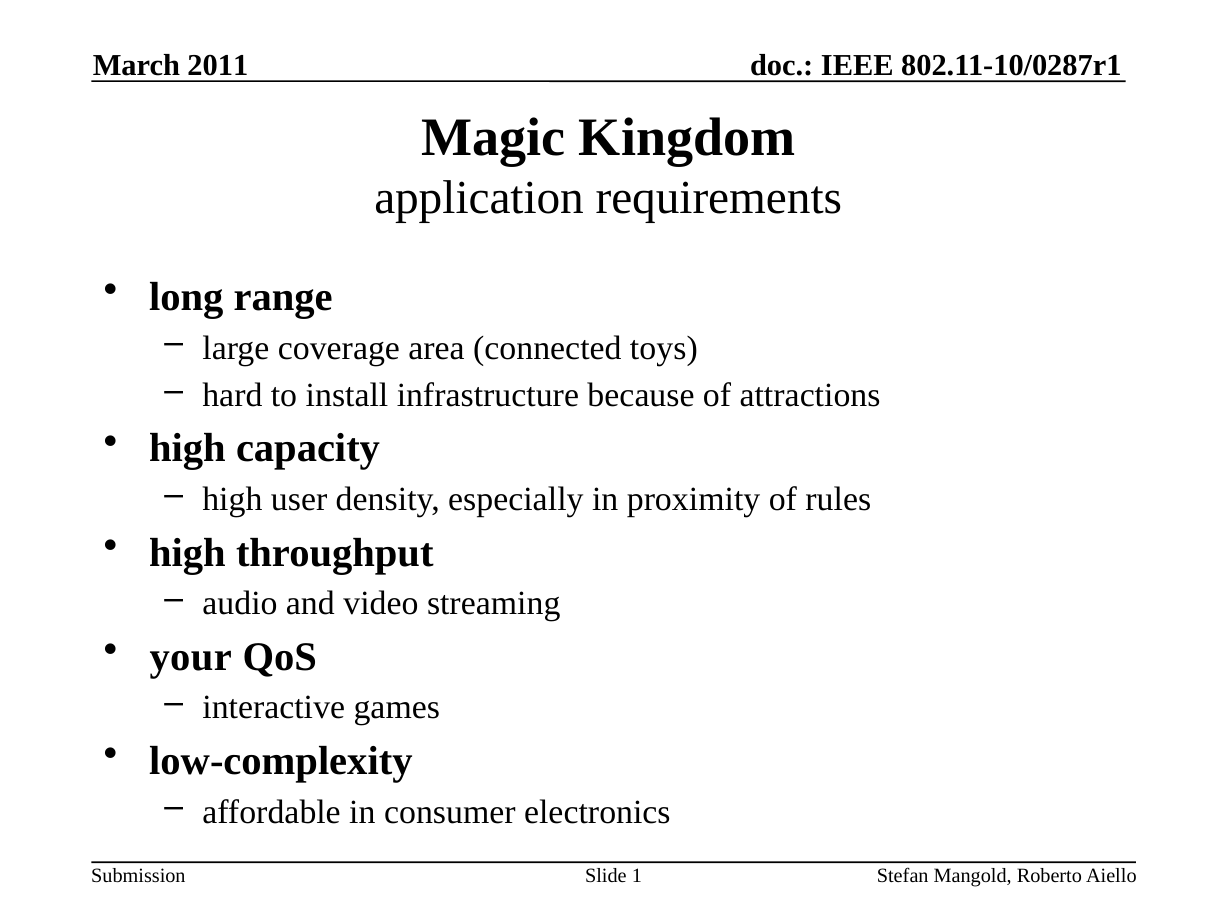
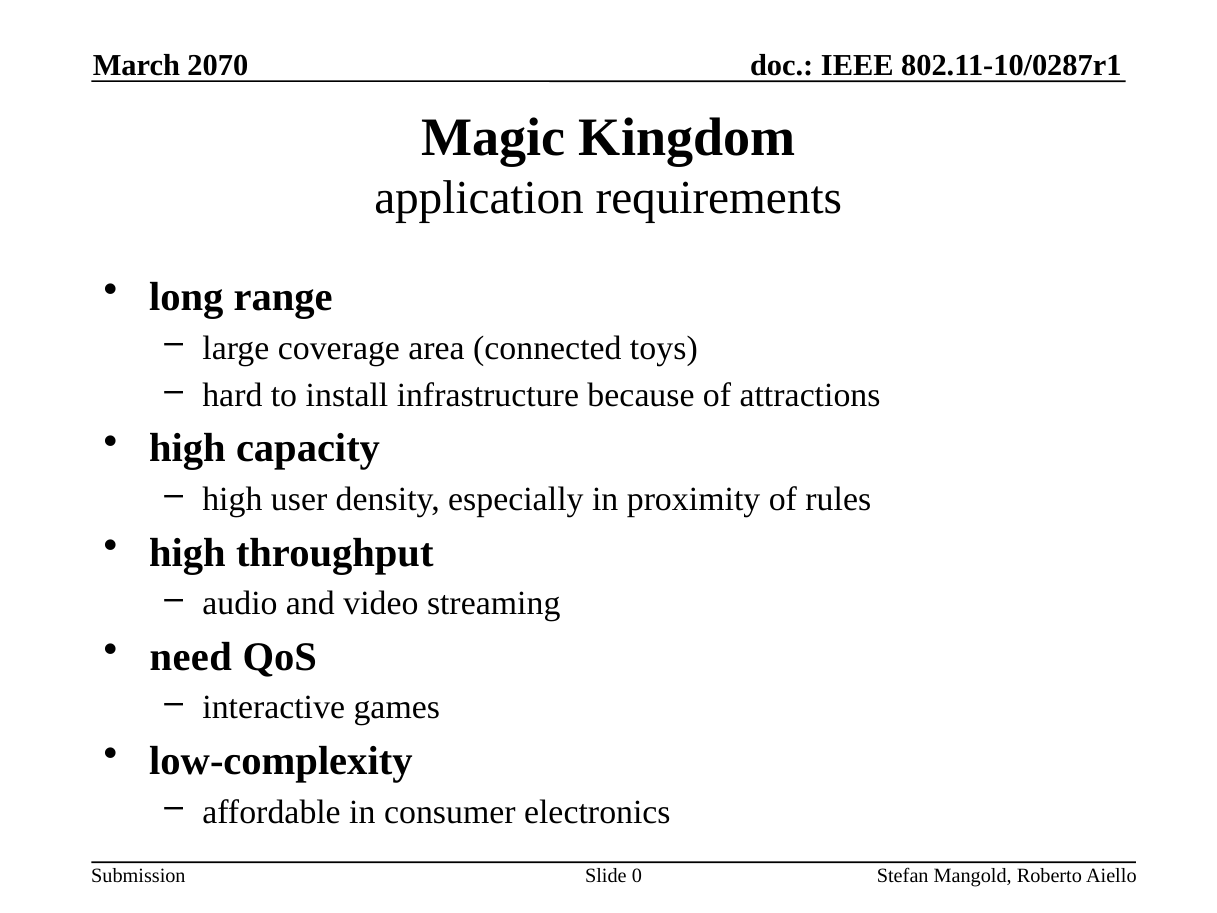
2011: 2011 -> 2070
your: your -> need
1: 1 -> 0
